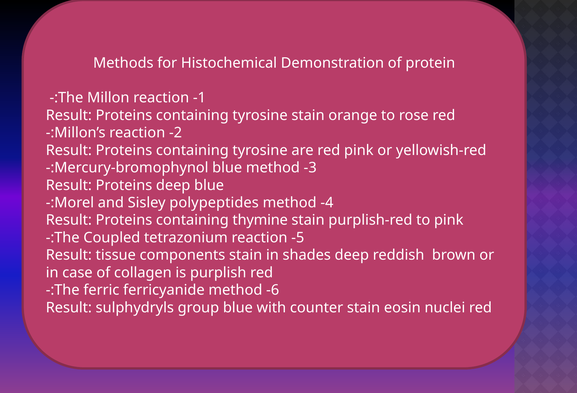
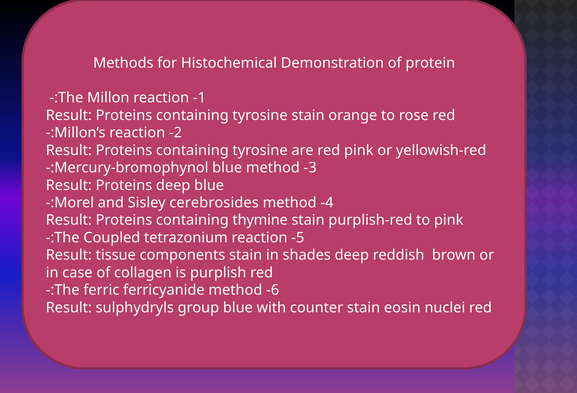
polypeptides: polypeptides -> cerebrosides
